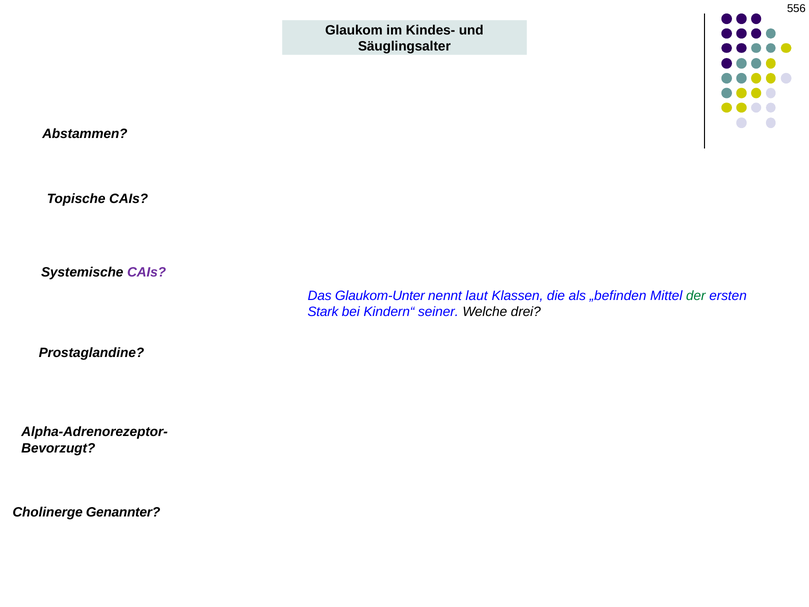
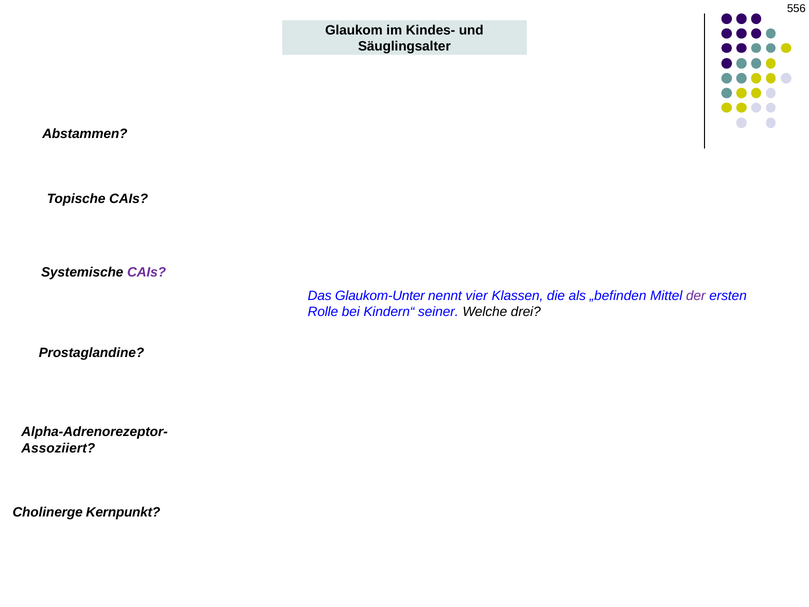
laut: laut -> vier
der colour: green -> purple
Stark: Stark -> Rolle
Bevorzugt: Bevorzugt -> Assoziiert
Genannter: Genannter -> Kernpunkt
